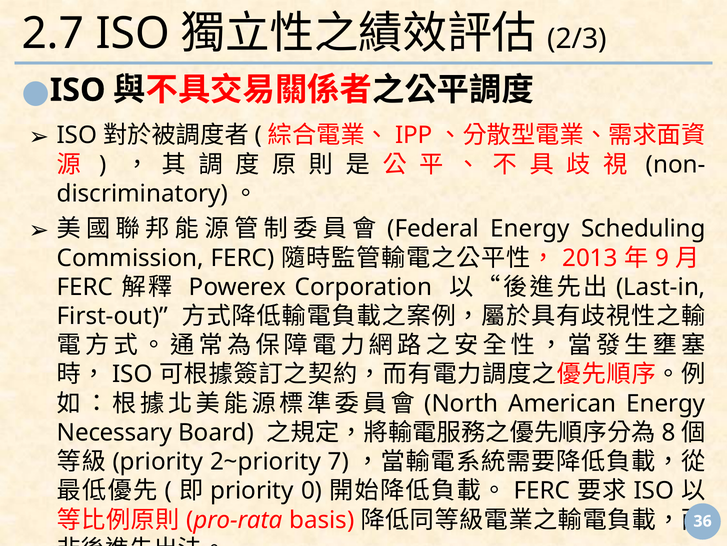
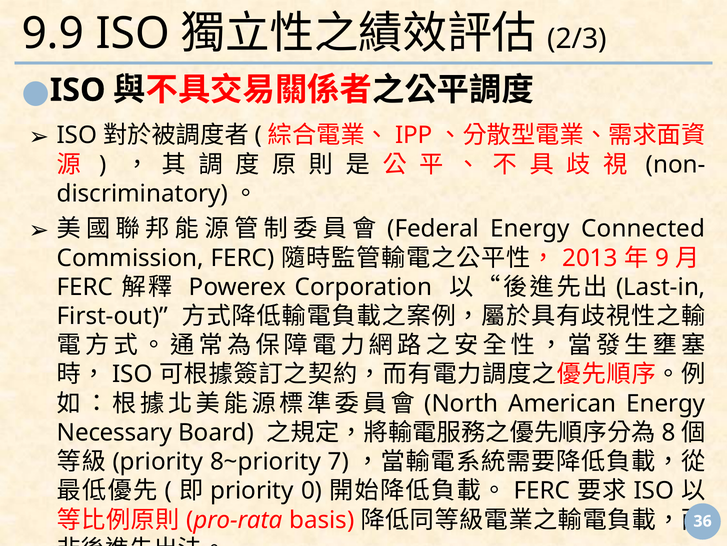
2.7: 2.7 -> 9.9
Scheduling: Scheduling -> Connected
2~priority: 2~priority -> 8~priority
